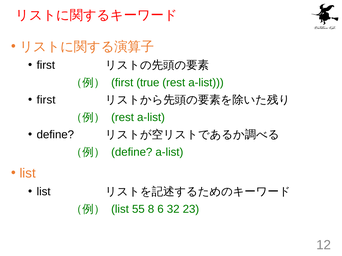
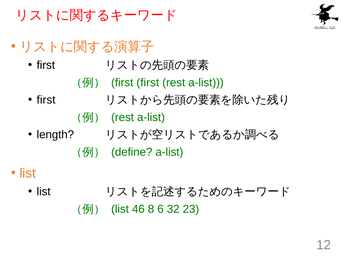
first true: true -> first
define at (55, 135): define -> length
55: 55 -> 46
